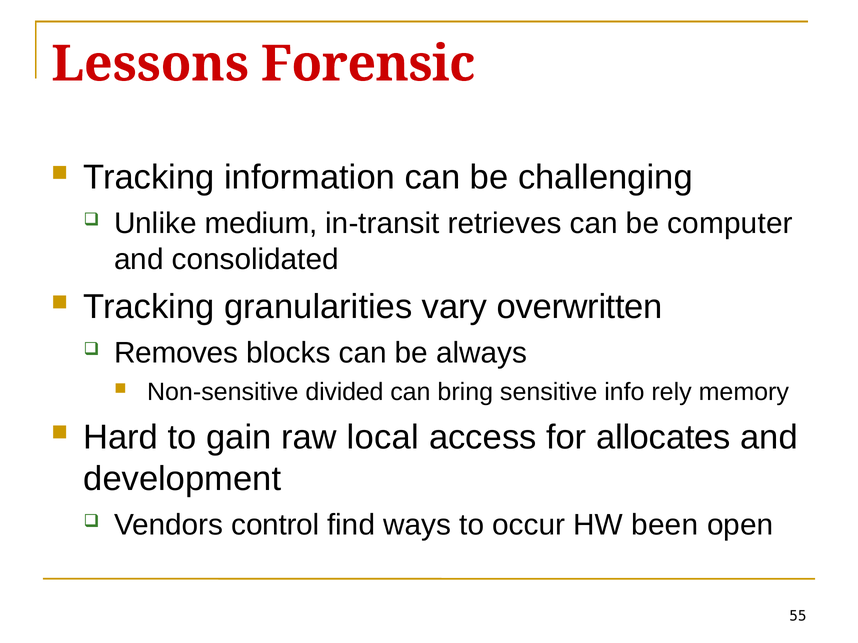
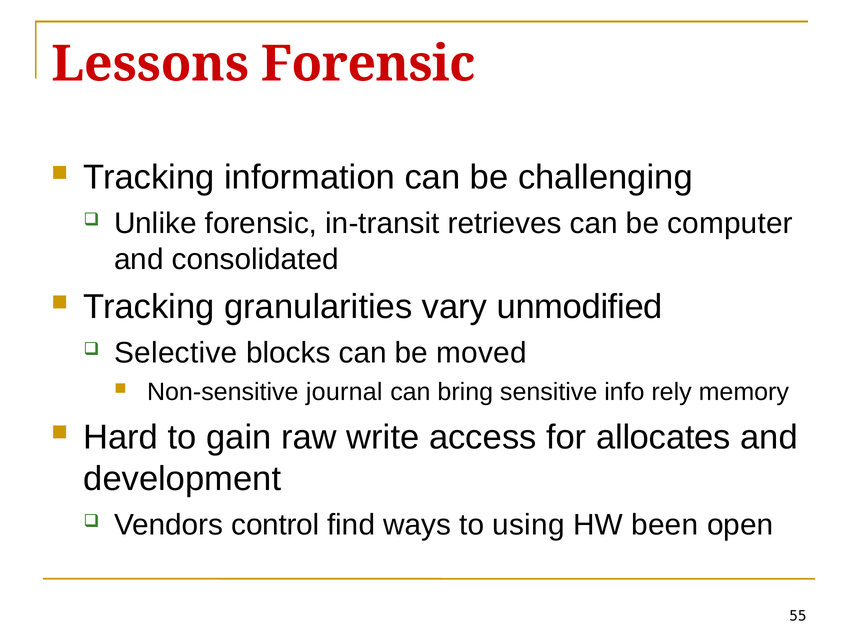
Unlike medium: medium -> forensic
overwritten: overwritten -> unmodified
Removes: Removes -> Selective
always: always -> moved
divided: divided -> journal
local: local -> write
occur: occur -> using
